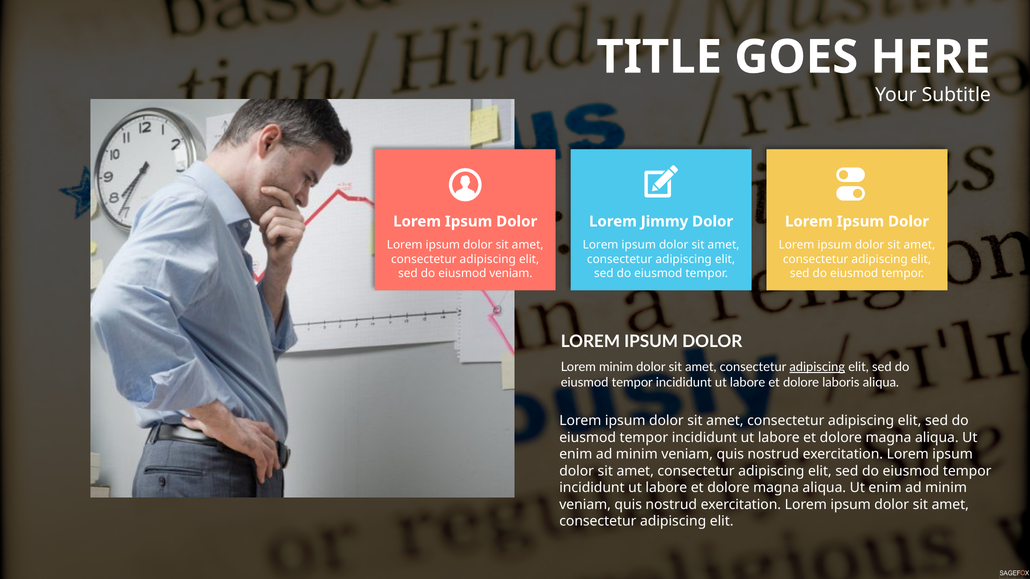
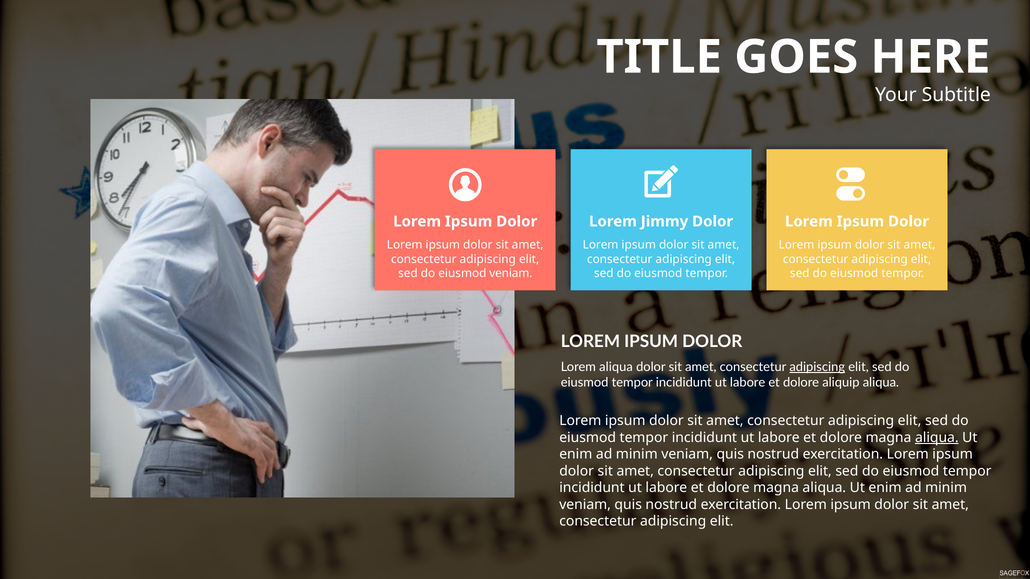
Lorem minim: minim -> aliqua
laboris: laboris -> aliquip
aliqua at (937, 438) underline: none -> present
